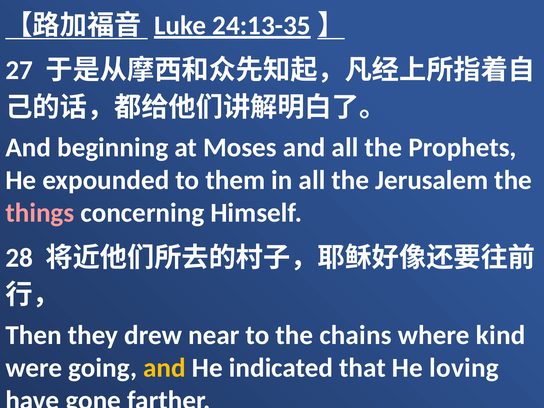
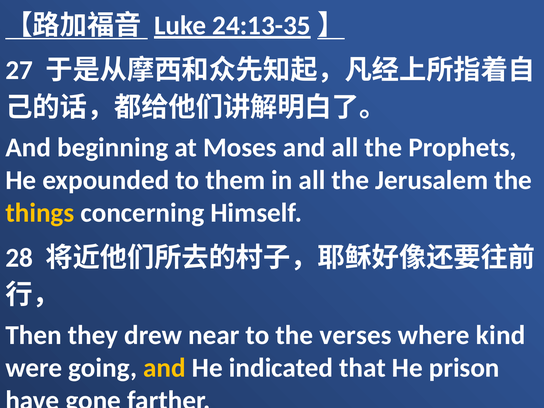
things colour: pink -> yellow
chains: chains -> verses
loving: loving -> prison
